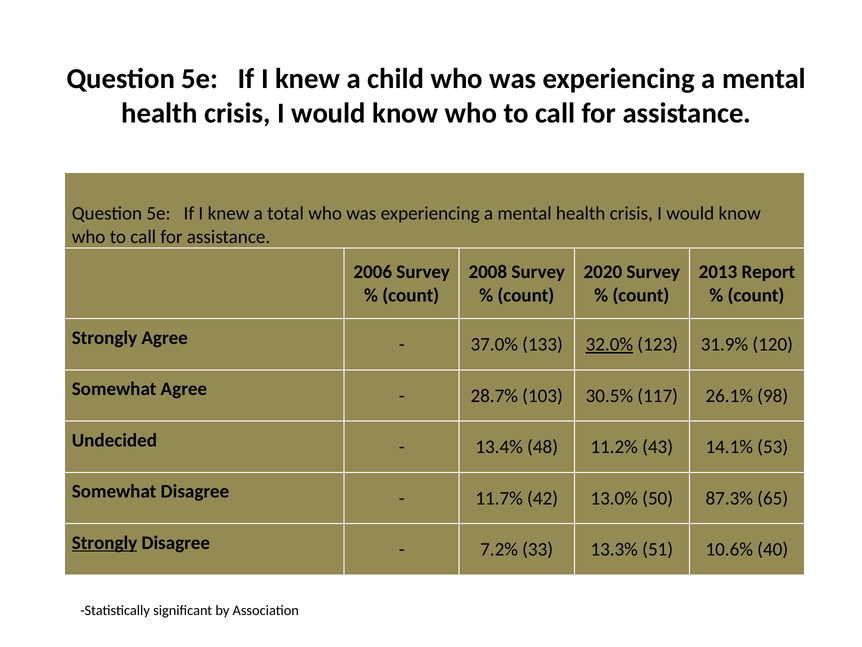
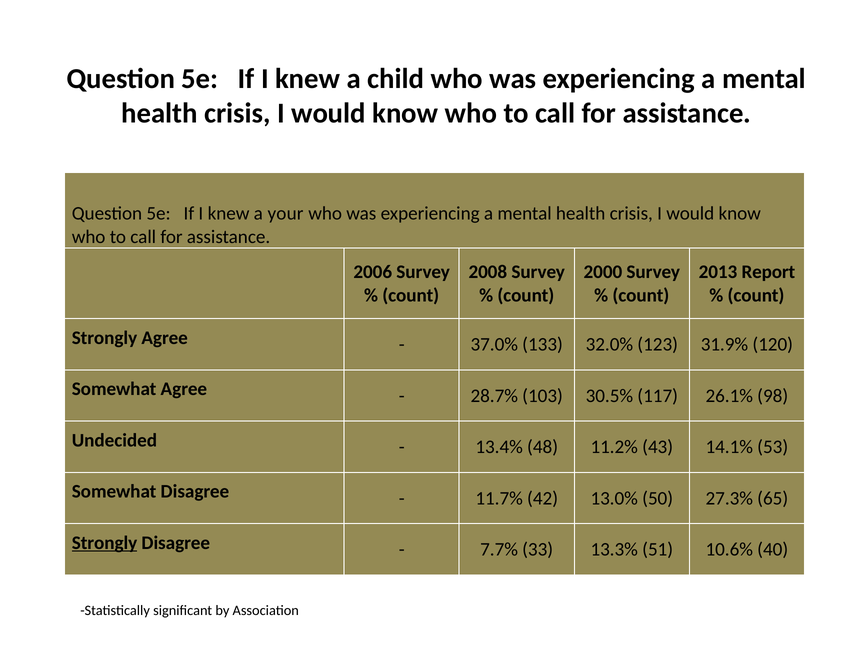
total: total -> your
2020: 2020 -> 2000
32.0% underline: present -> none
87.3%: 87.3% -> 27.3%
7.2%: 7.2% -> 7.7%
